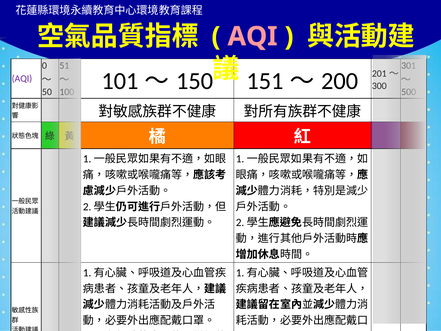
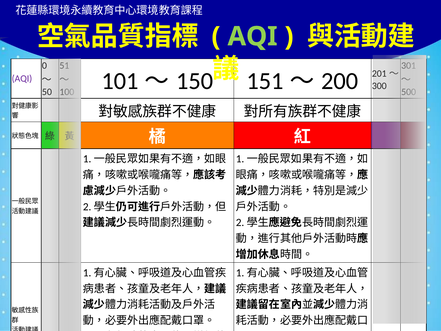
AQI at (253, 36) colour: pink -> light green
